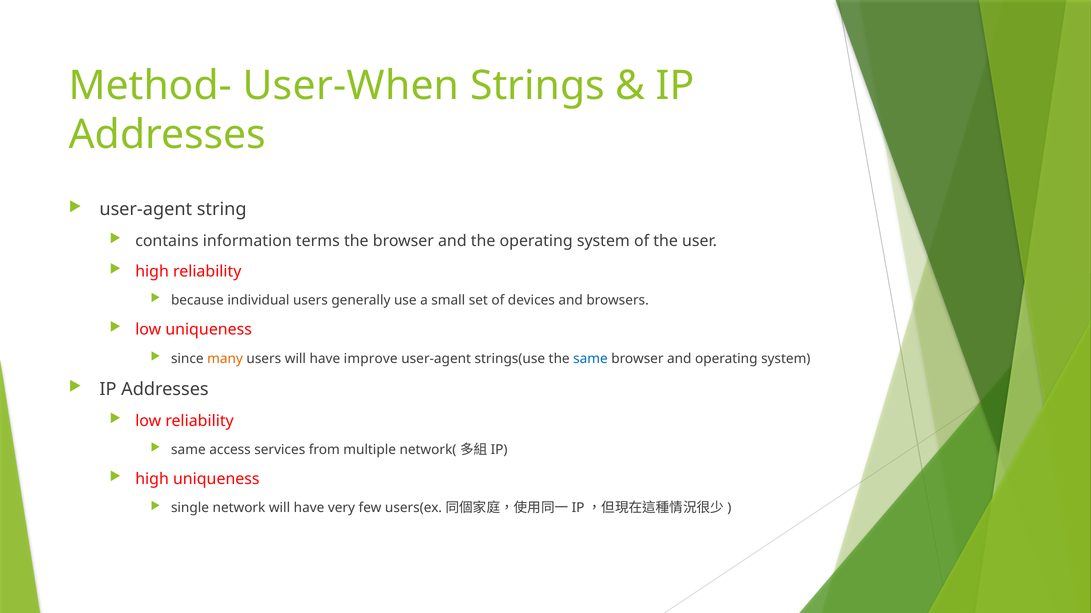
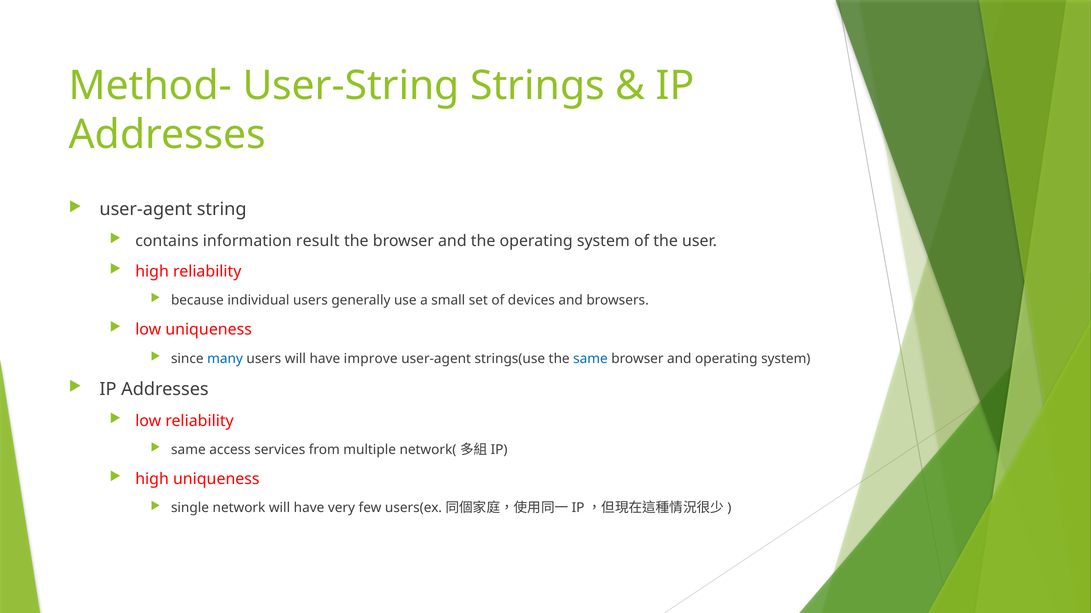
User-When: User-When -> User-String
terms: terms -> result
many colour: orange -> blue
